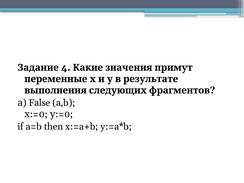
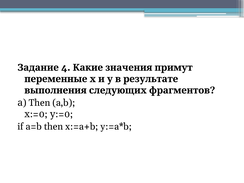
а False: False -> Then
